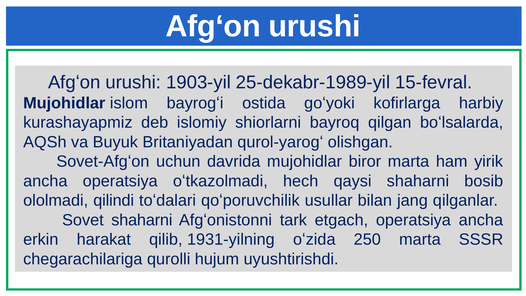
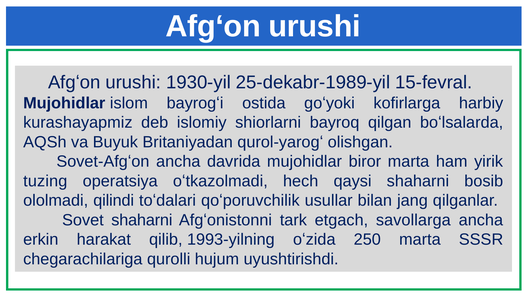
1903-yil: 1903-yil -> 1930-yil
Sovet-Afgʻon uchun: uchun -> ancha
ancha at (45, 181): ancha -> tuzing
etgach operatsiya: operatsiya -> savollarga
1931-yilning: 1931-yilning -> 1993-yilning
